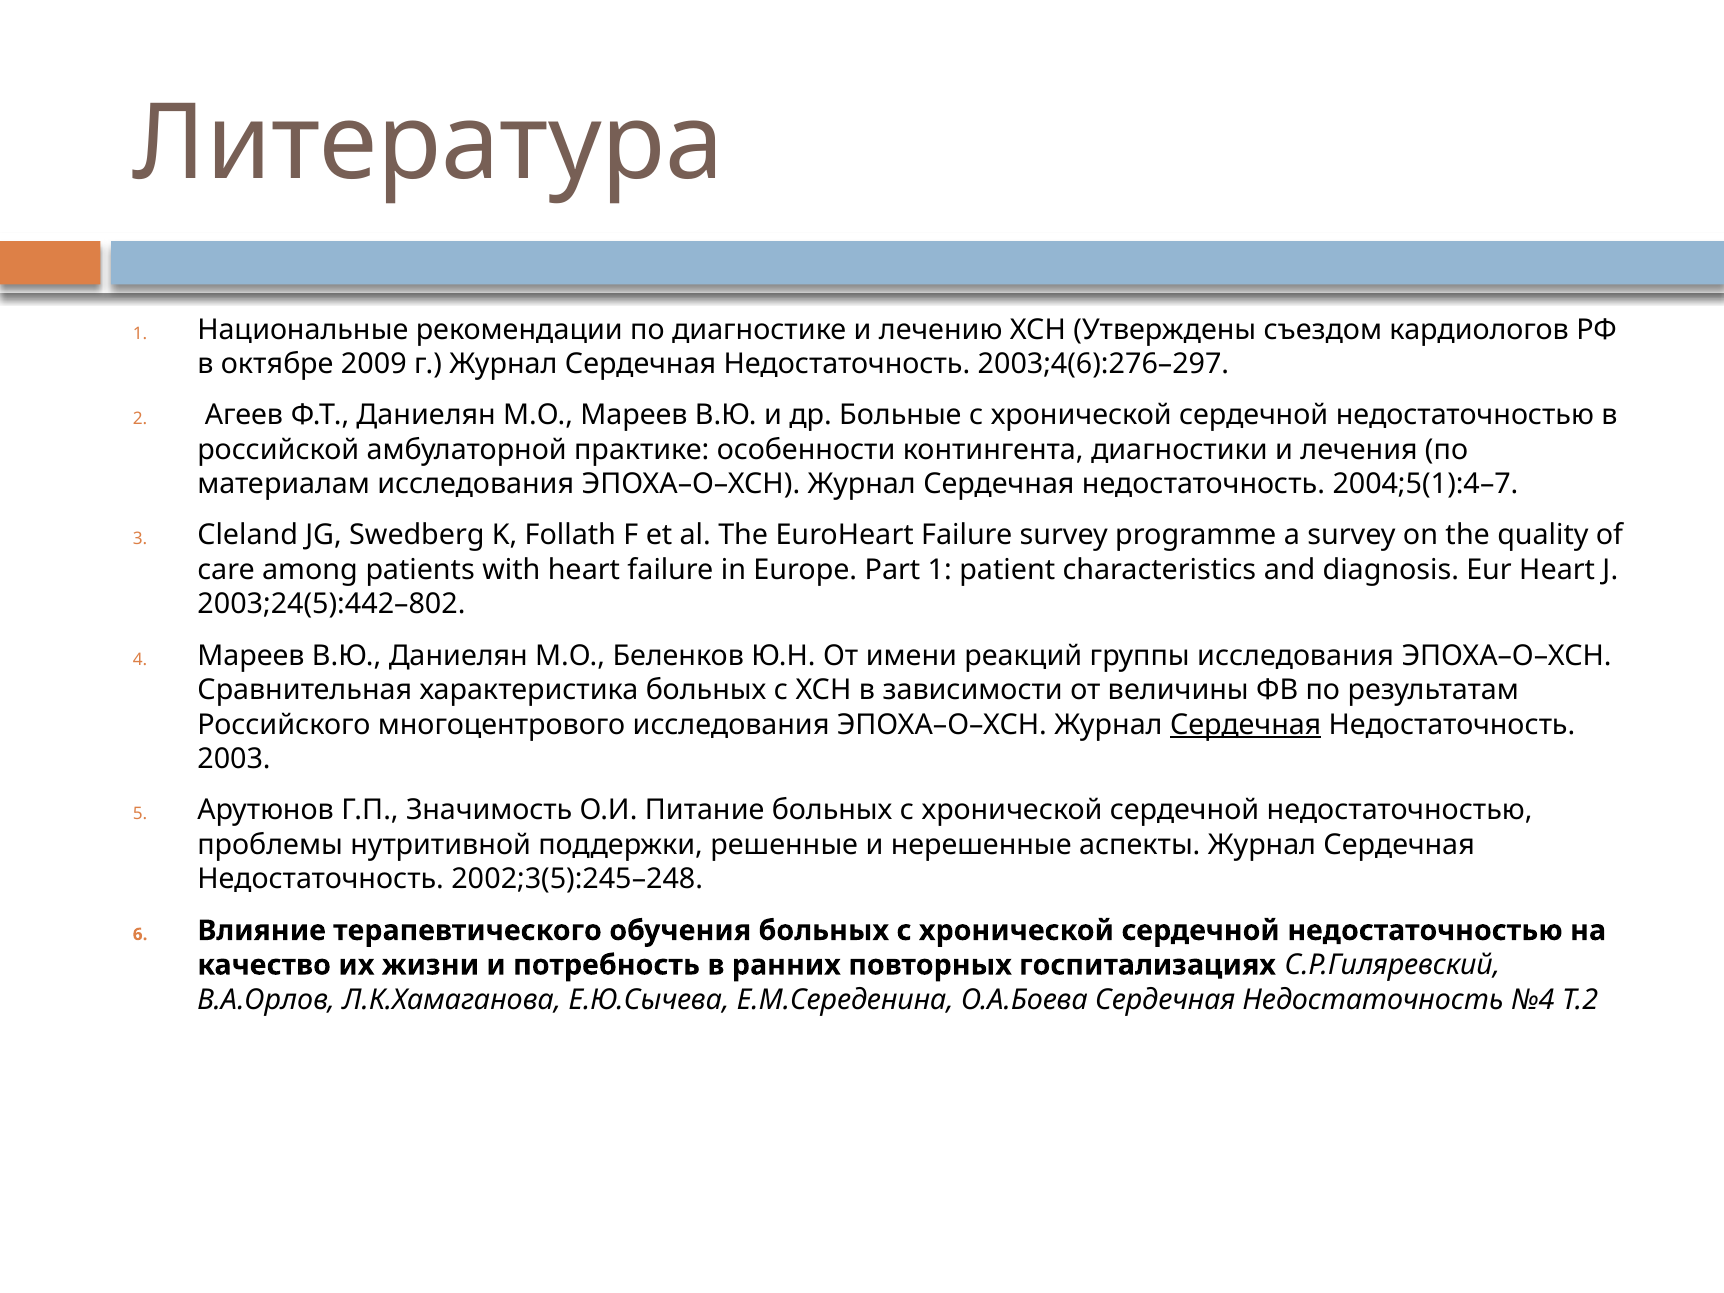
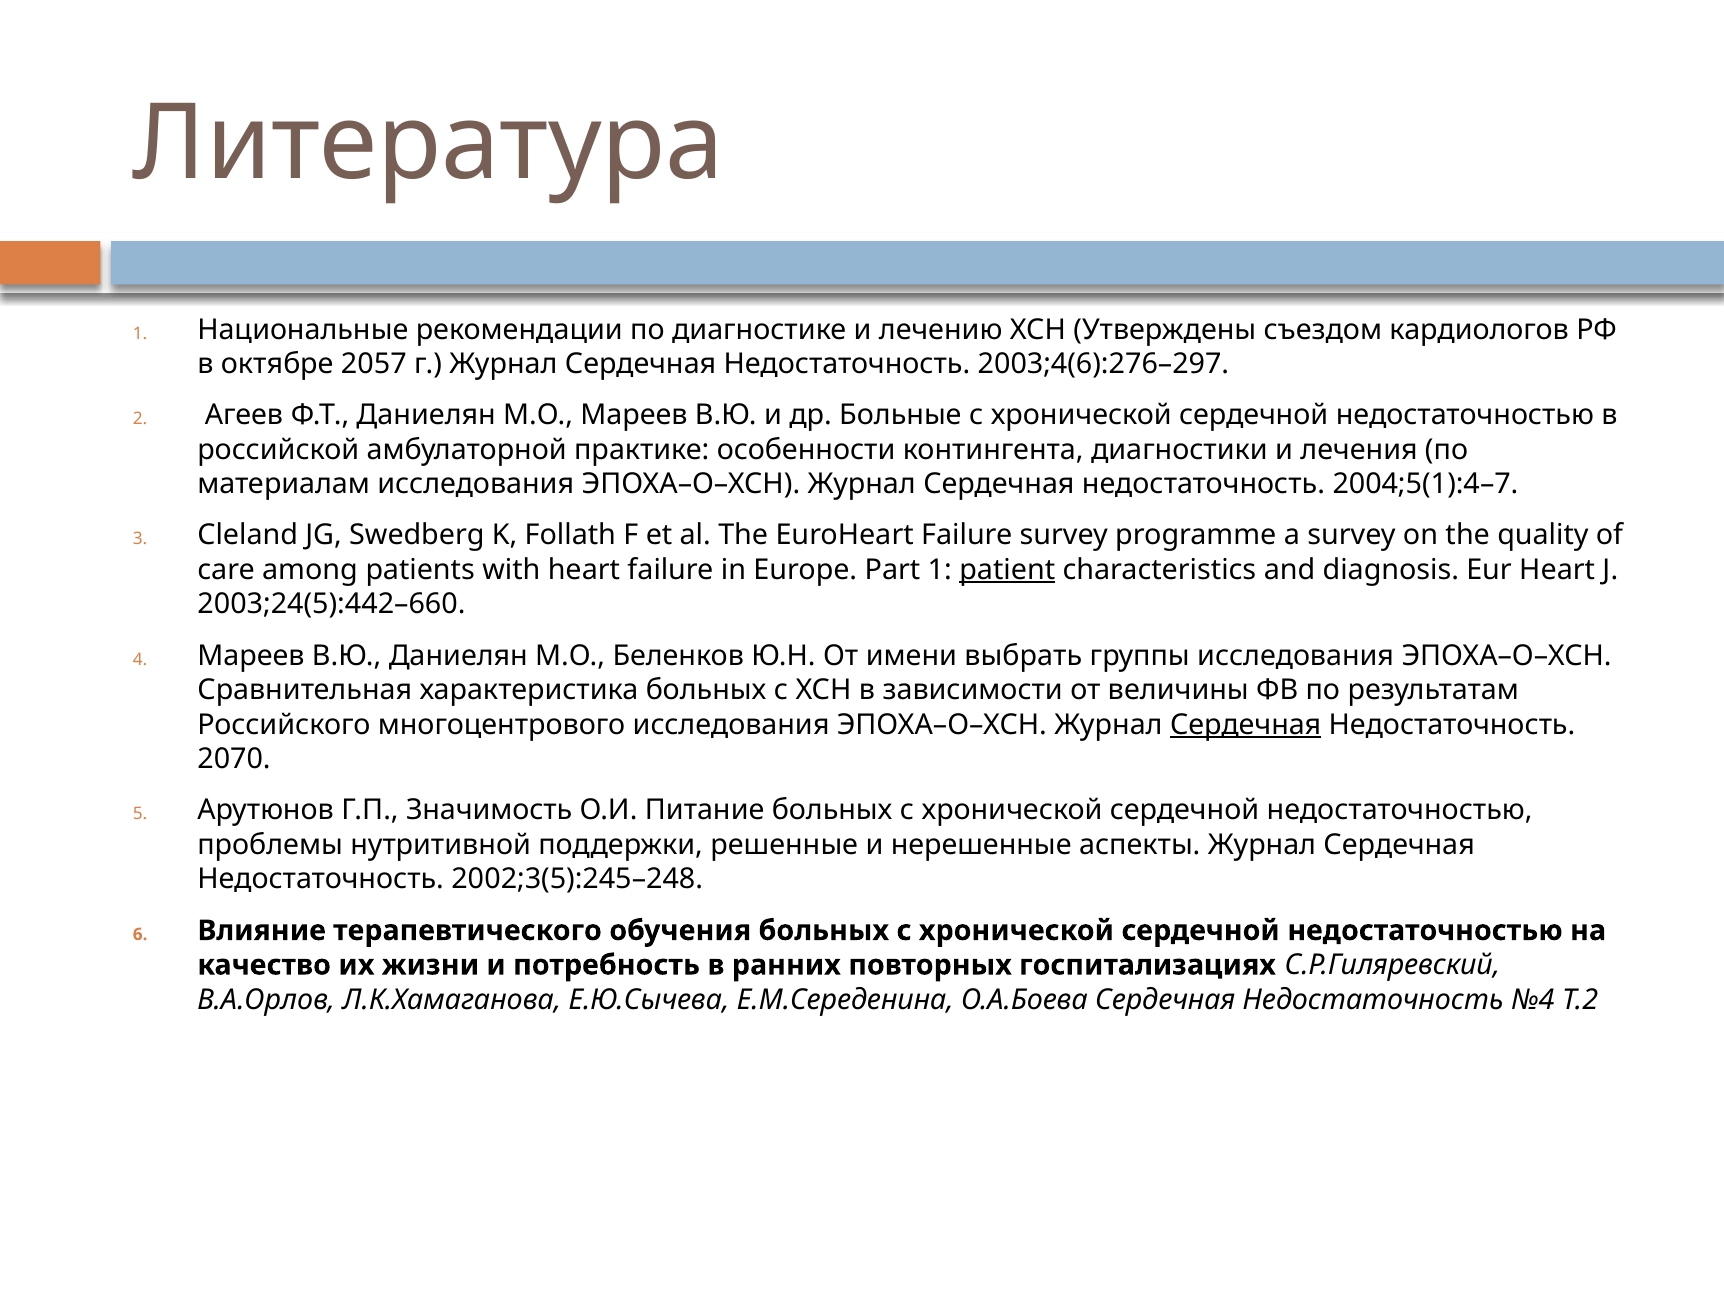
2009: 2009 -> 2057
patient underline: none -> present
2003;24(5):442–802: 2003;24(5):442–802 -> 2003;24(5):442–660
реакций: реакций -> выбрать
2003: 2003 -> 2070
